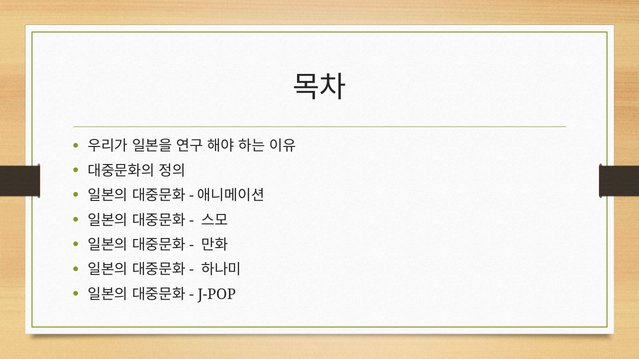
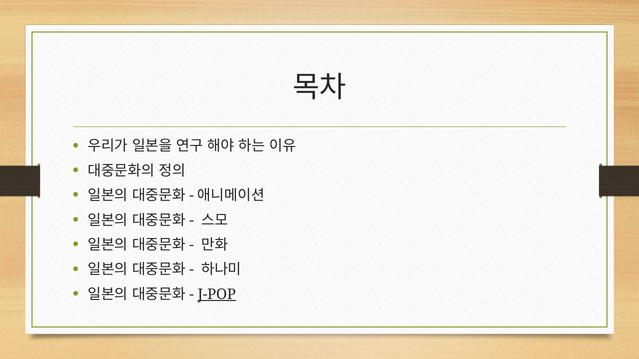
J-POP underline: none -> present
